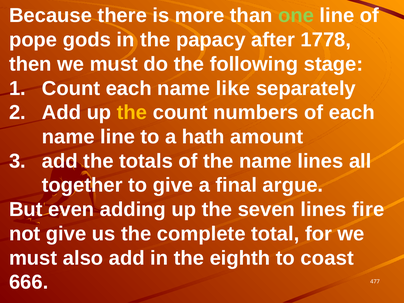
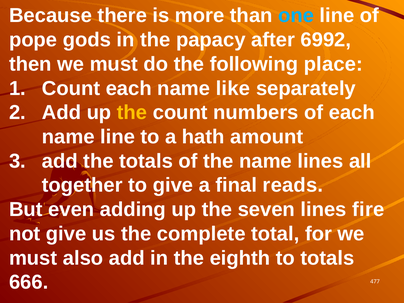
one colour: light green -> light blue
1778: 1778 -> 6992
stage: stage -> place
argue: argue -> reads
to coast: coast -> totals
